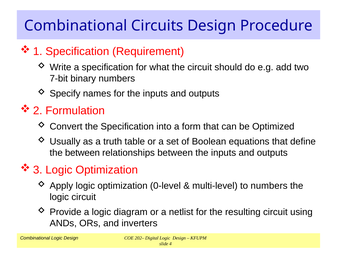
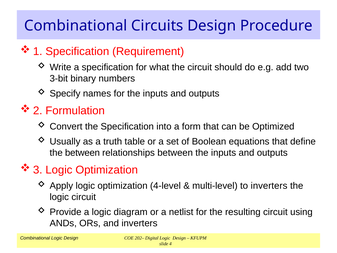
7-bit: 7-bit -> 3-bit
0-level: 0-level -> 4-level
to numbers: numbers -> inverters
